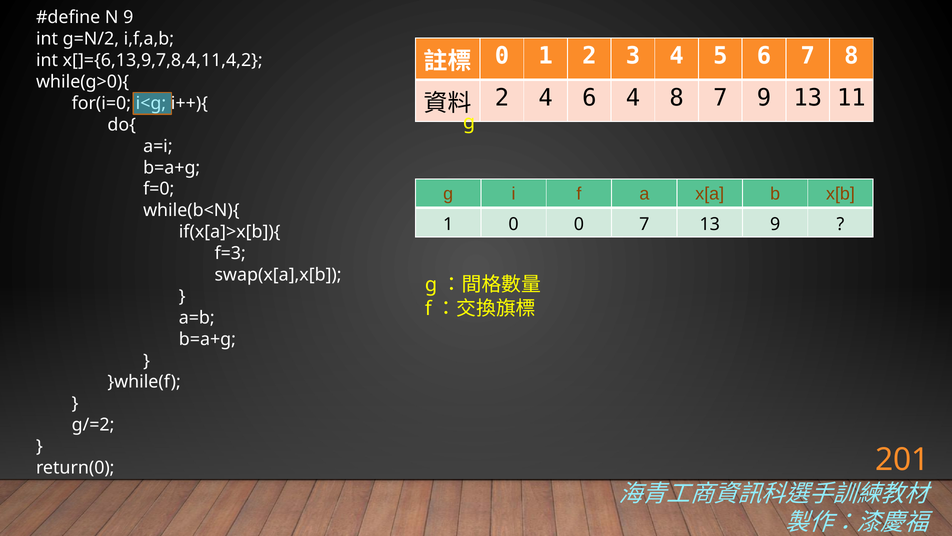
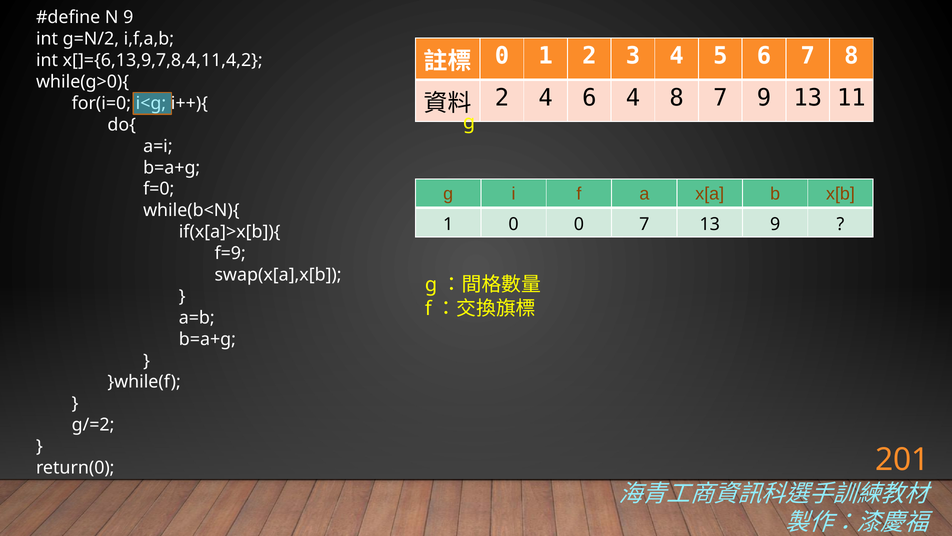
f=3: f=3 -> f=9
